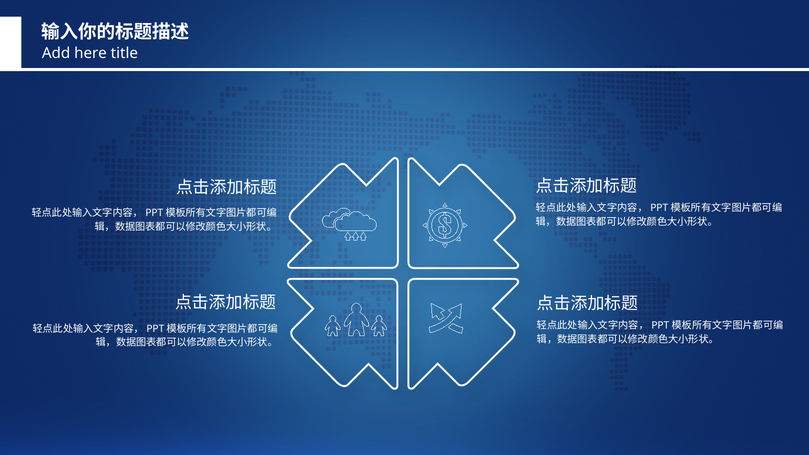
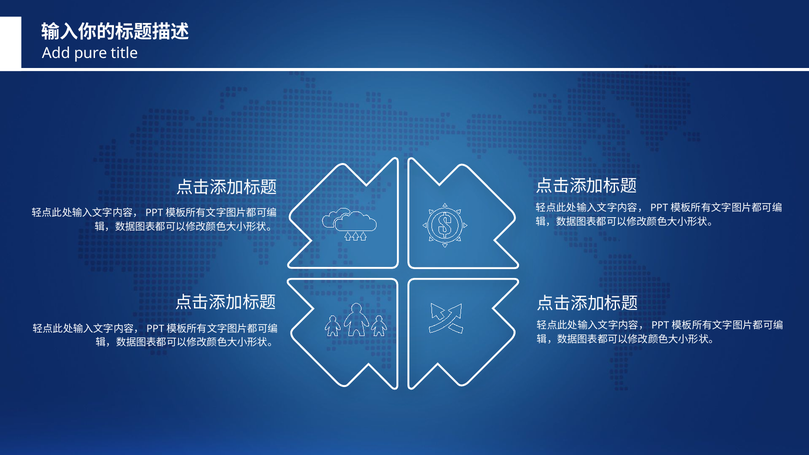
here: here -> pure
